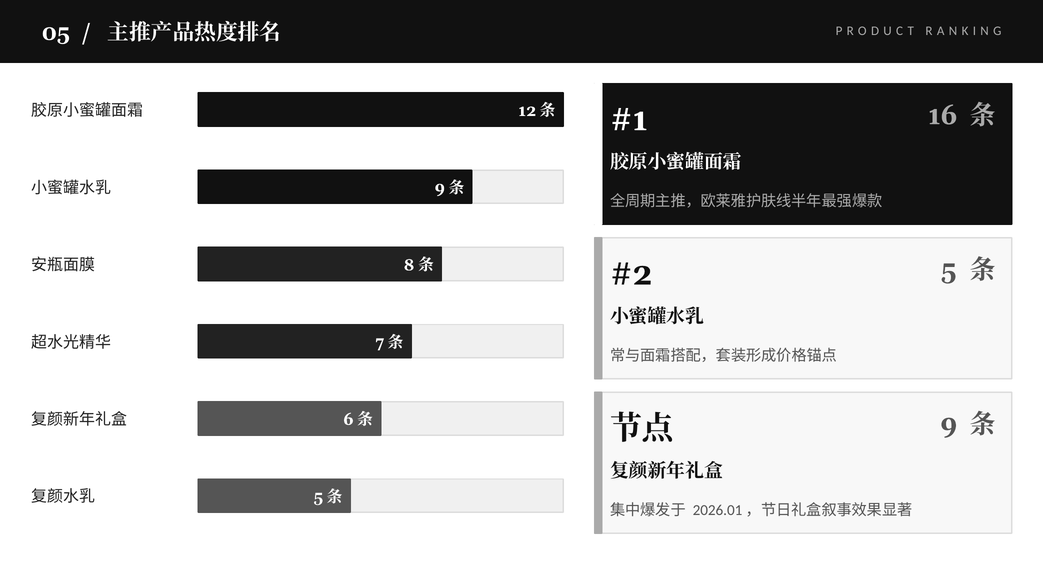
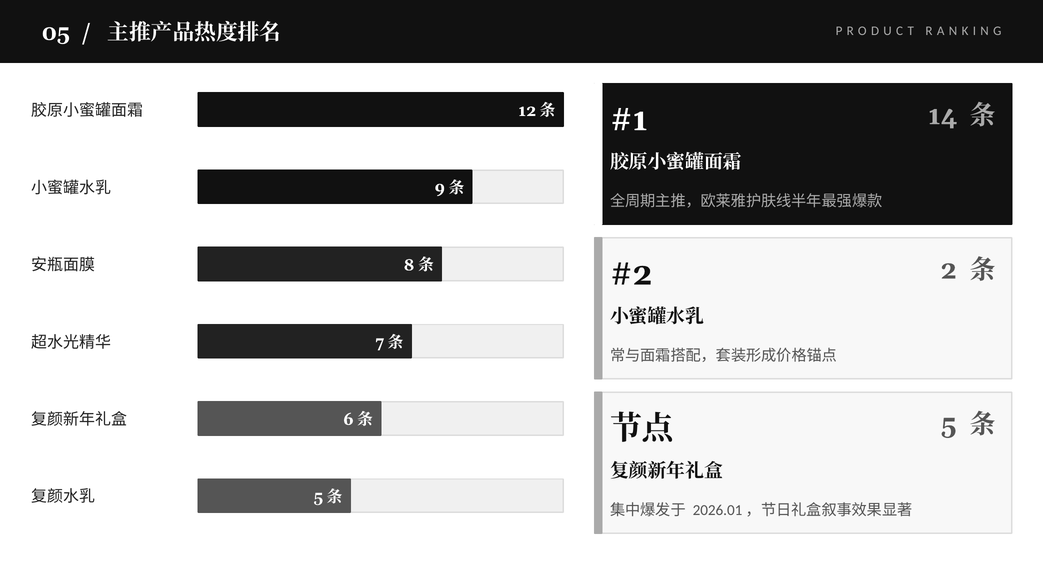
16: 16 -> 14
5: 5 -> 2
9: 9 -> 5
